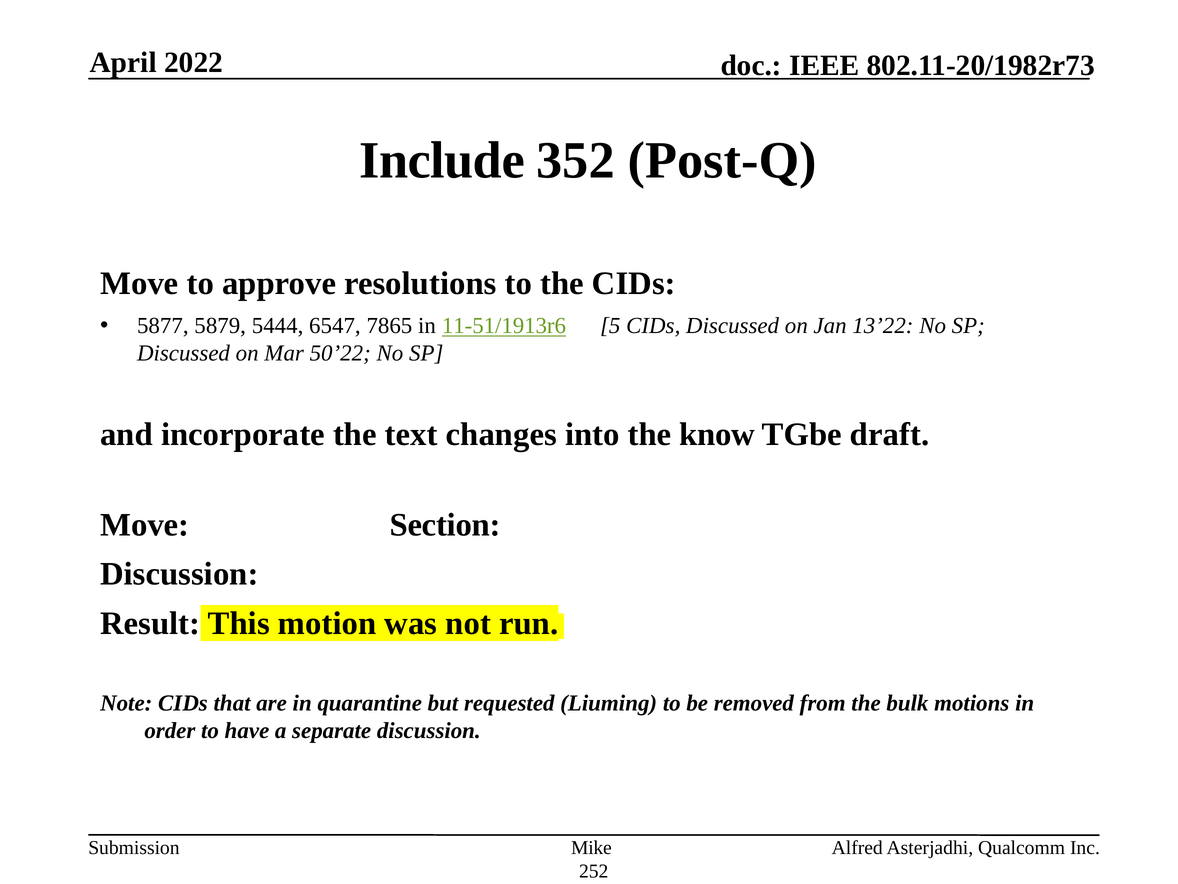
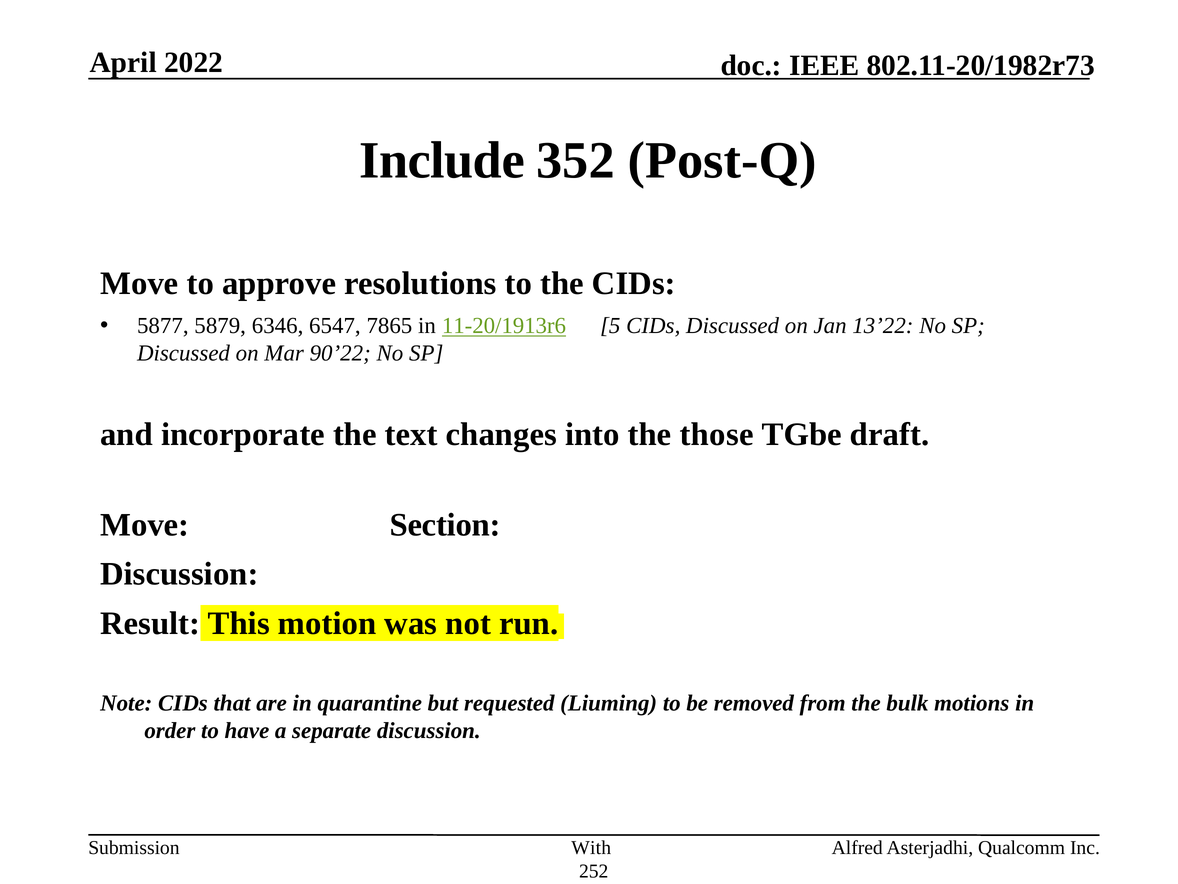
5444: 5444 -> 6346
11-51/1913r6: 11-51/1913r6 -> 11-20/1913r6
50’22: 50’22 -> 90’22
know: know -> those
Mike: Mike -> With
